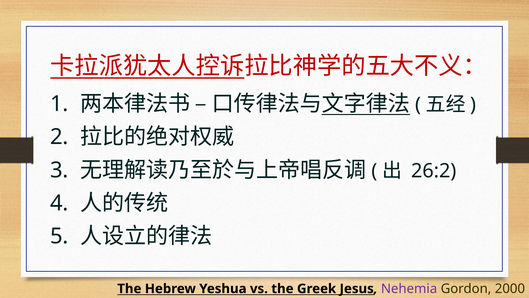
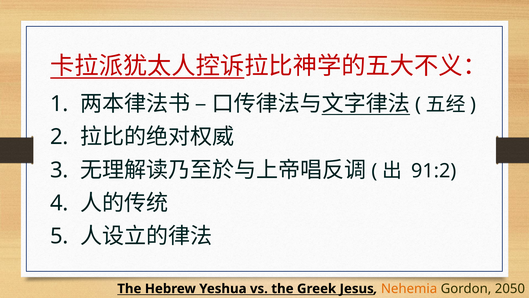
26:2: 26:2 -> 91:2
Nehemia colour: purple -> orange
2000: 2000 -> 2050
